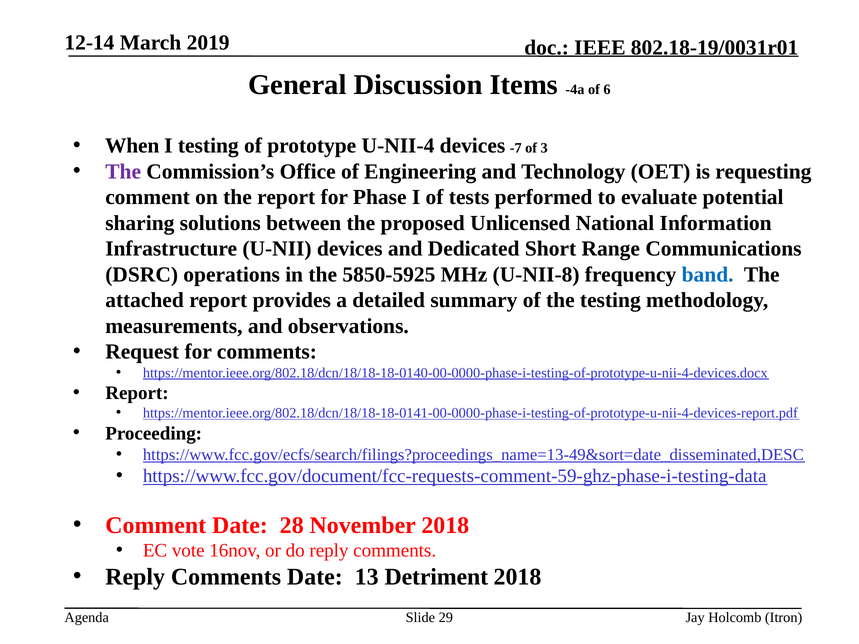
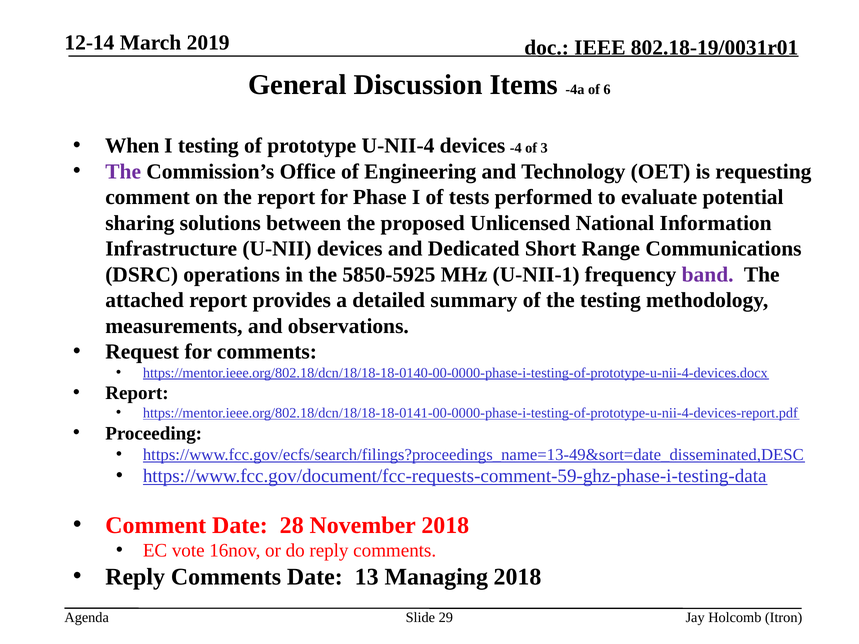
-7: -7 -> -4
U-NII-8: U-NII-8 -> U-NII-1
band colour: blue -> purple
Detriment: Detriment -> Managing
